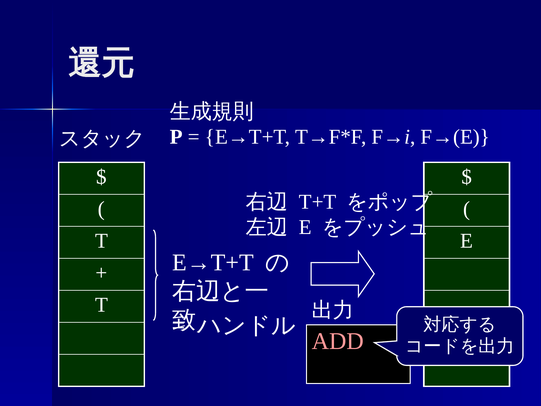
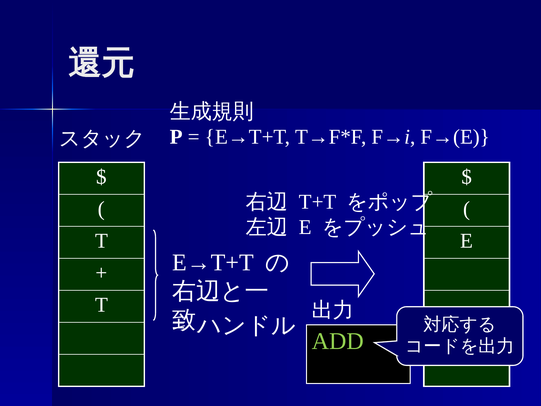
ADD colour: pink -> light green
